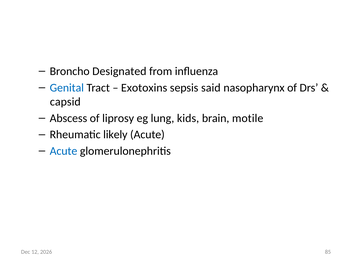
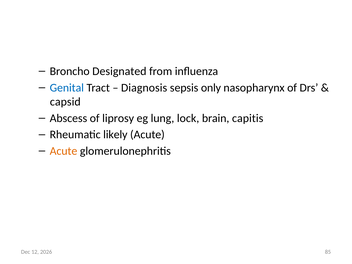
Exotoxins: Exotoxins -> Diagnosis
said: said -> only
kids: kids -> lock
motile: motile -> capitis
Acute at (63, 151) colour: blue -> orange
